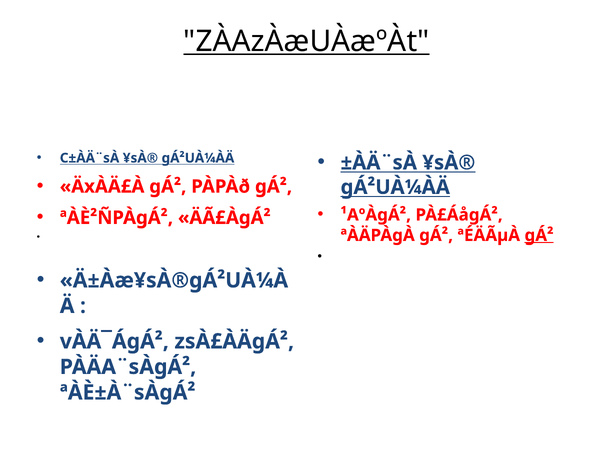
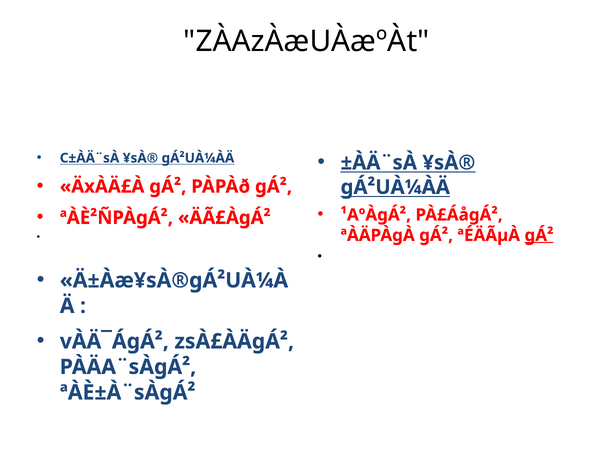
ZÀAzÀæUÀæºÀt underline: present -> none
